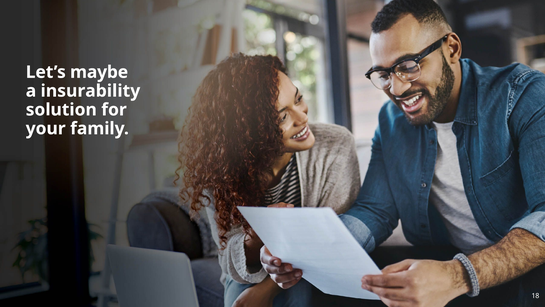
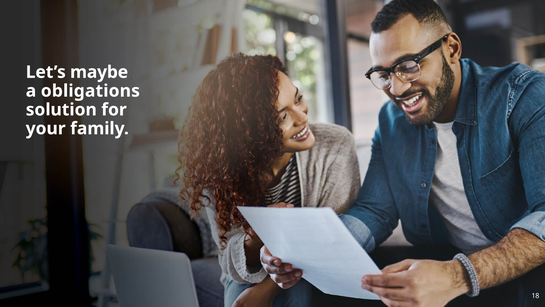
insurability: insurability -> obligations
